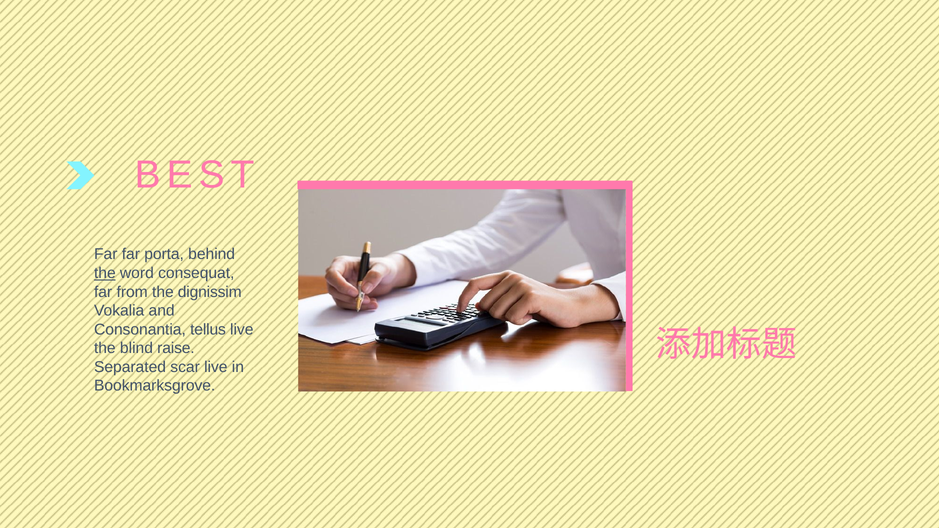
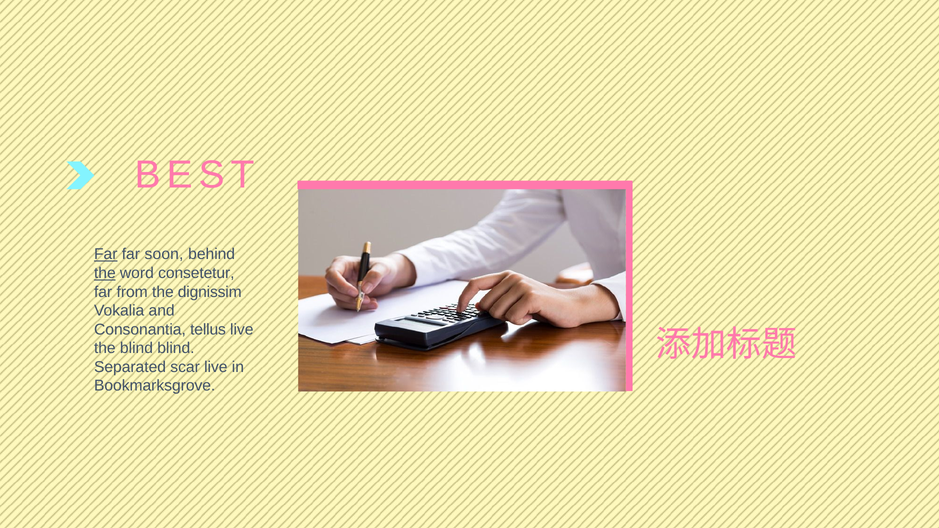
Far at (106, 254) underline: none -> present
porta: porta -> soon
consequat: consequat -> consetetur
blind raise: raise -> blind
